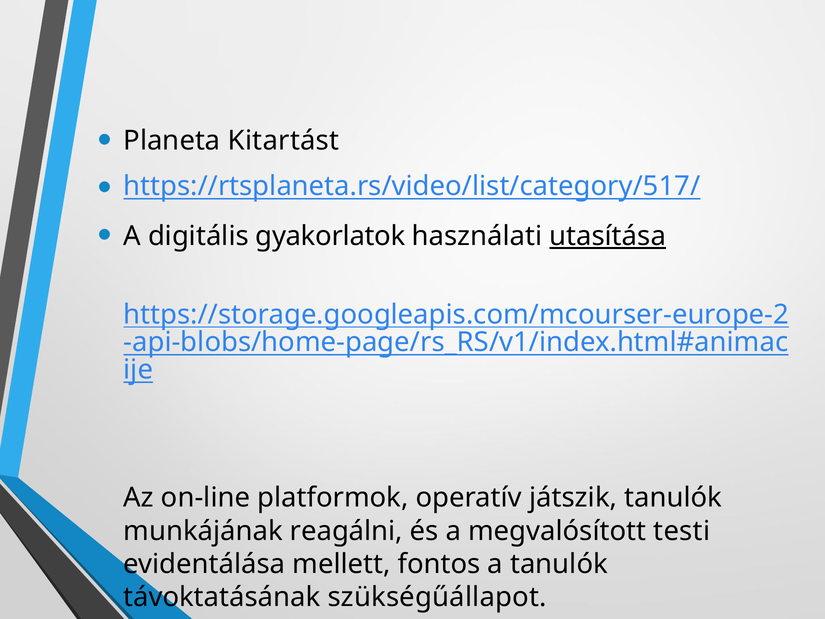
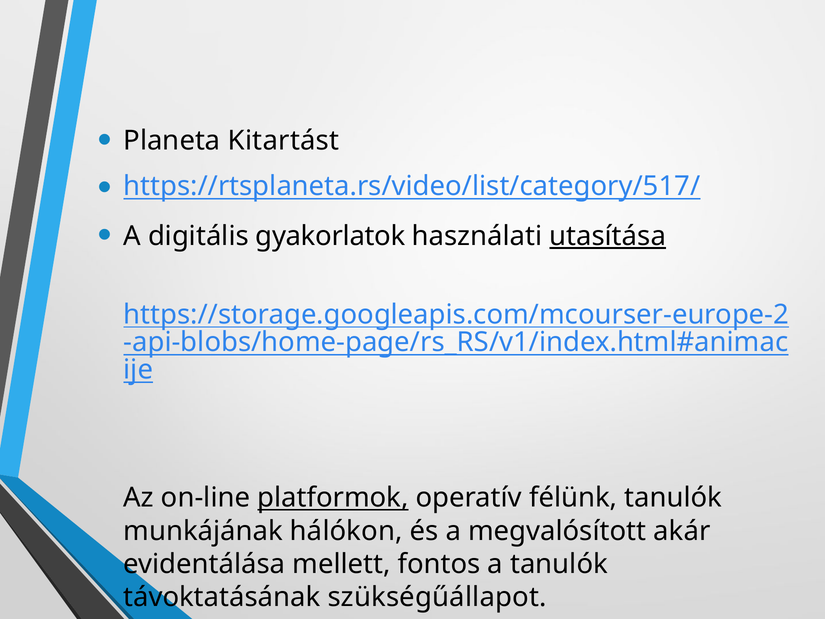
platformok underline: none -> present
játszik: játszik -> félünk
reagálni: reagálni -> hálókon
testi: testi -> akár
